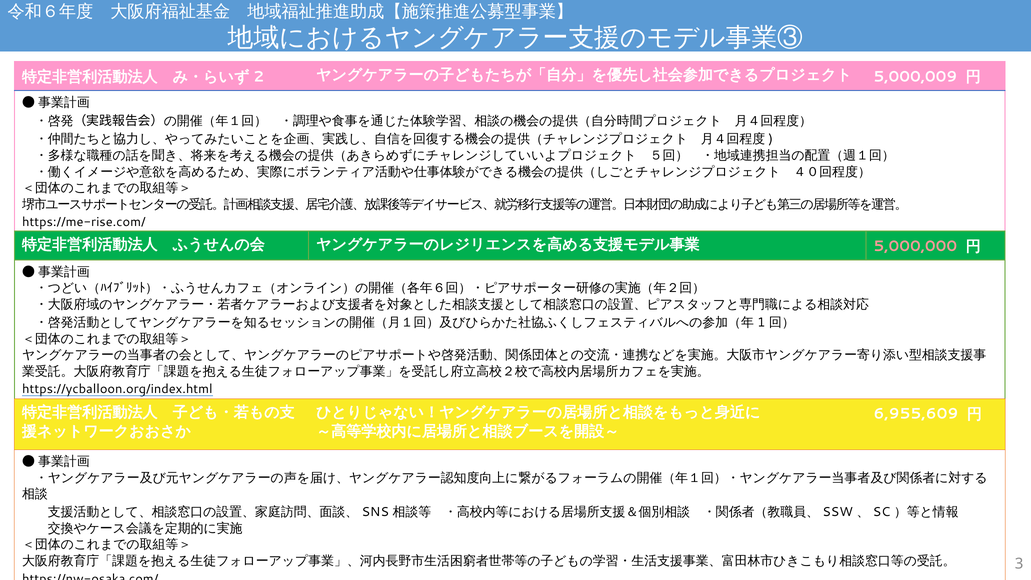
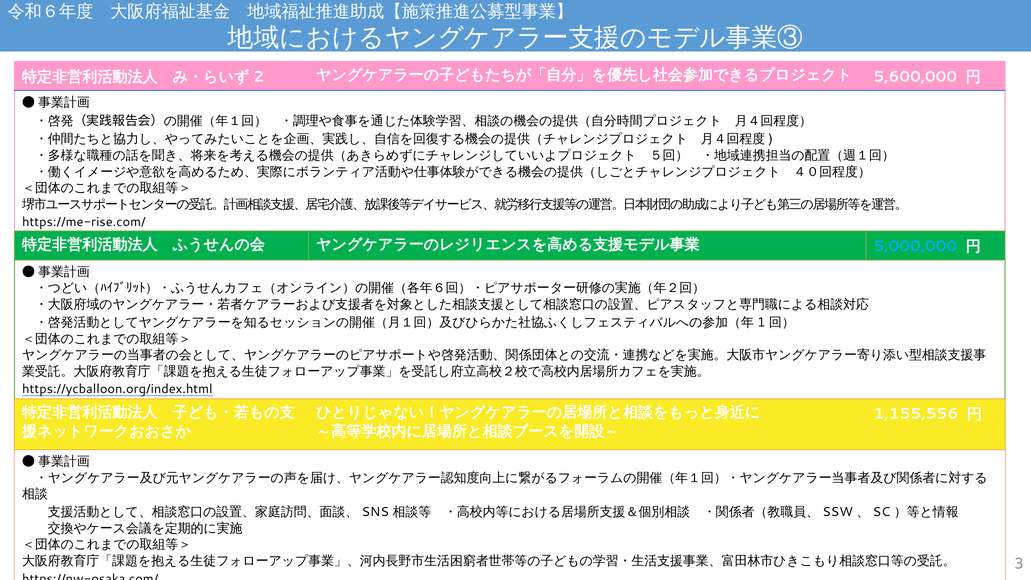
5,000,009: 5,000,009 -> 5,600,000
5,000,000 colour: pink -> light blue
6,955,609: 6,955,609 -> 1,155,556
